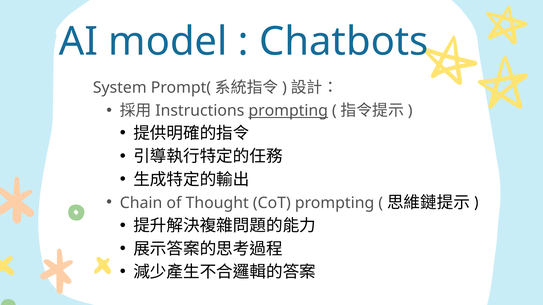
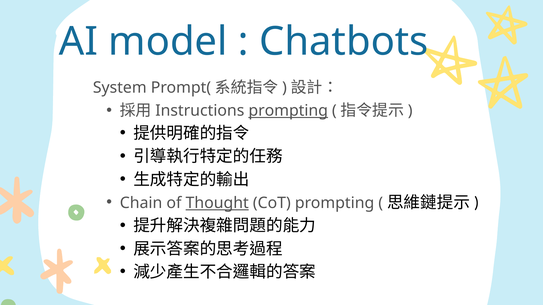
Thought underline: none -> present
